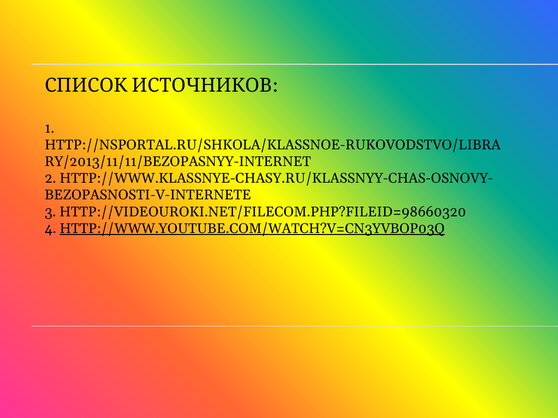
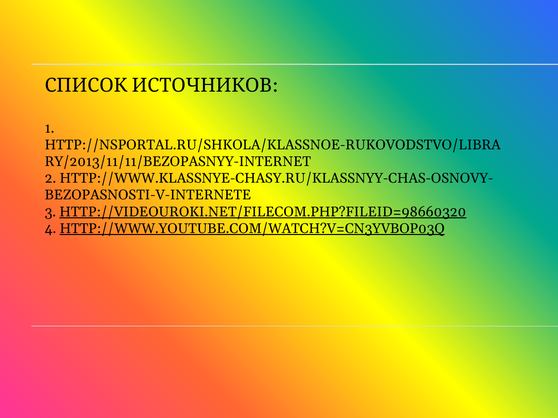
HTTP://VIDEOUROKI.NET/FILECOM.PHP?FILEID=98660320 underline: none -> present
